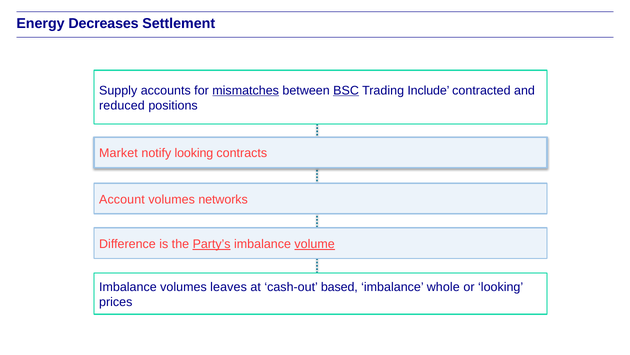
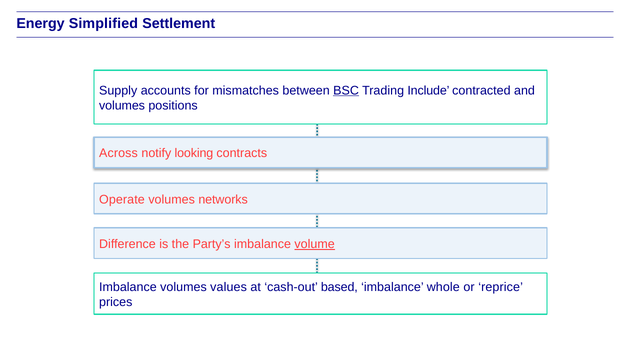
Decreases: Decreases -> Simplified
mismatches underline: present -> none
reduced at (122, 105): reduced -> volumes
Market: Market -> Across
Account: Account -> Operate
Party’s underline: present -> none
leaves: leaves -> values
or looking: looking -> reprice
